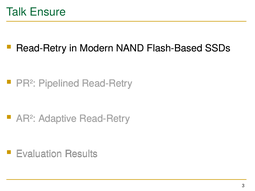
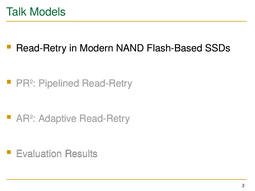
Ensure: Ensure -> Models
